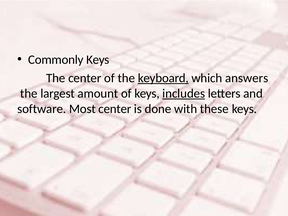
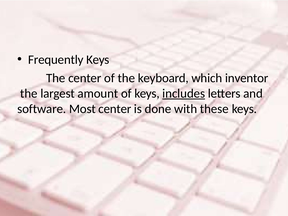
Commonly: Commonly -> Frequently
keyboard underline: present -> none
answers: answers -> inventor
